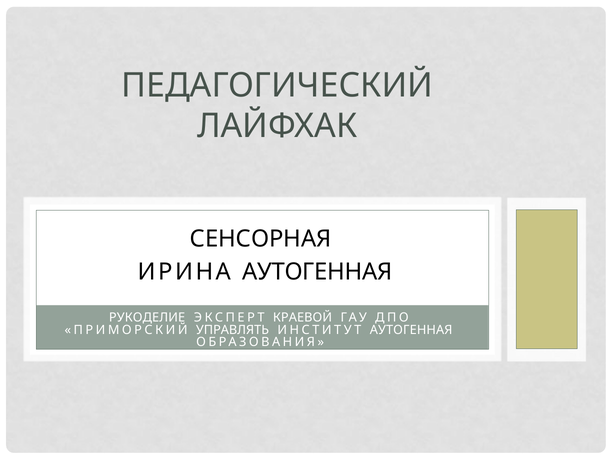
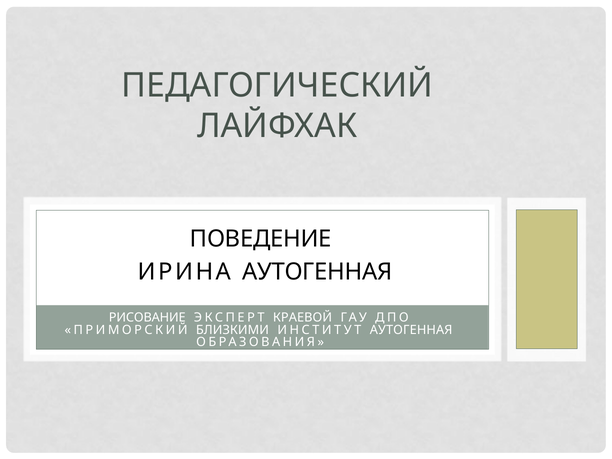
СЕНСОРНАЯ: СЕНСОРНАЯ -> ПОВЕДЕНИЕ
РУКОДЕЛИЕ: РУКОДЕЛИЕ -> РИСОВАНИЕ
УПРАВЛЯТЬ: УПРАВЛЯТЬ -> БЛИЗКИМИ
